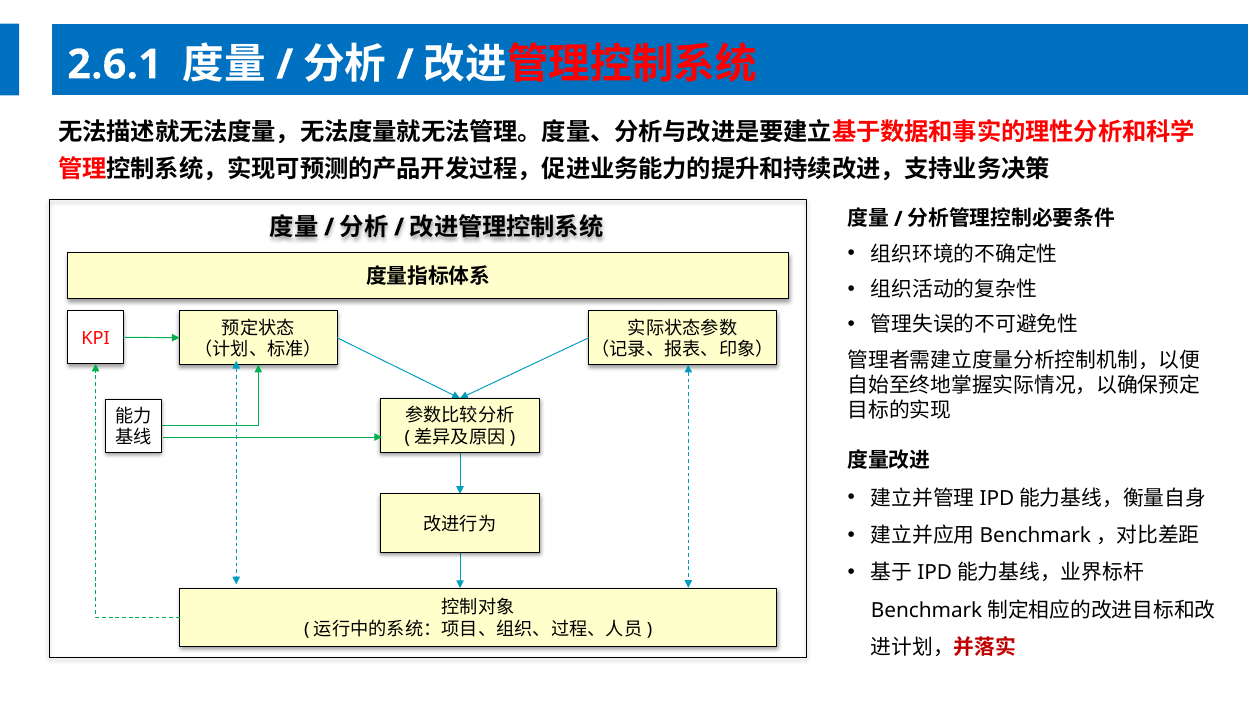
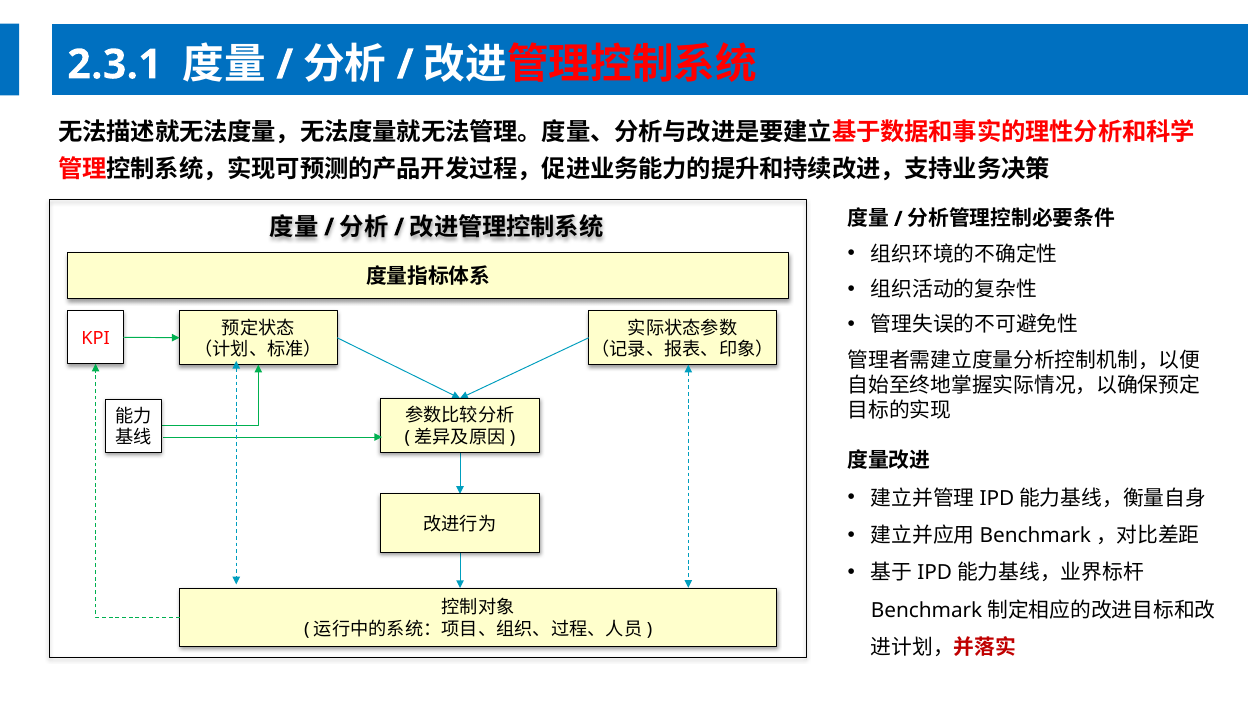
2.6.1: 2.6.1 -> 2.3.1
